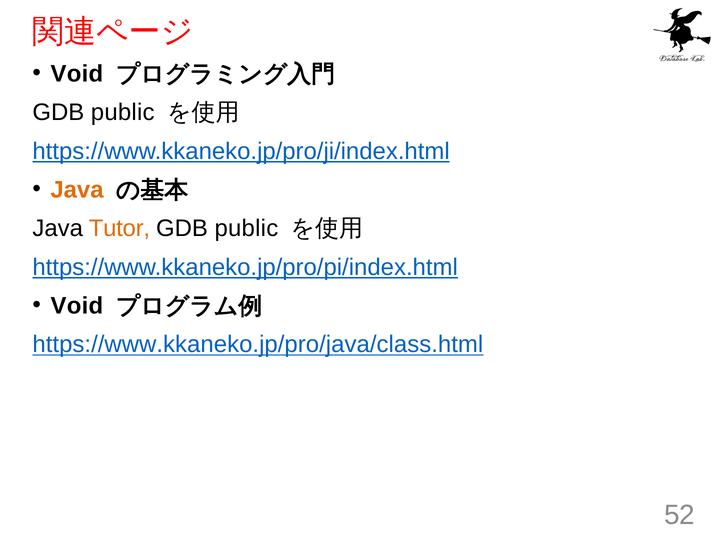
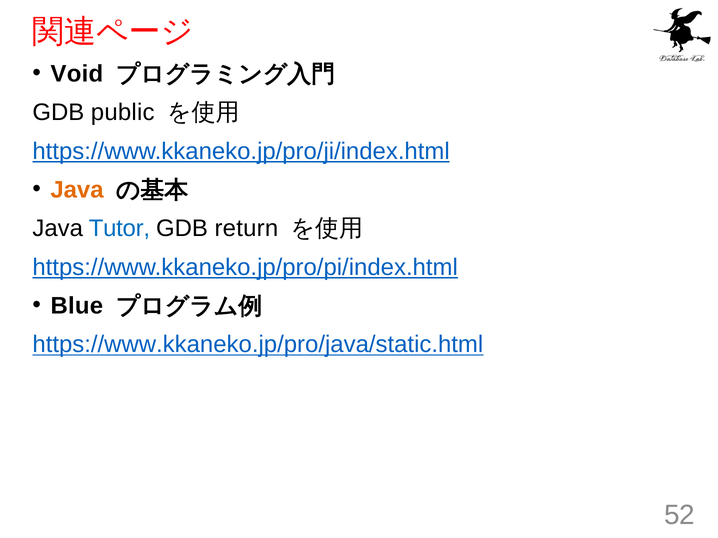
Tutor colour: orange -> blue
public at (246, 229): public -> return
Void at (77, 306): Void -> Blue
https://www.kkaneko.jp/pro/java/class.html: https://www.kkaneko.jp/pro/java/class.html -> https://www.kkaneko.jp/pro/java/static.html
